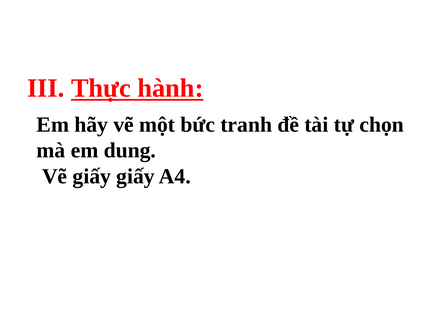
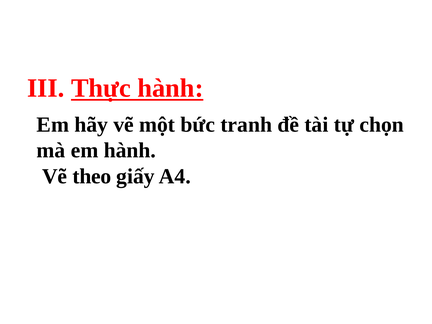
em dung: dung -> hành
Vẽ giấy: giấy -> theo
